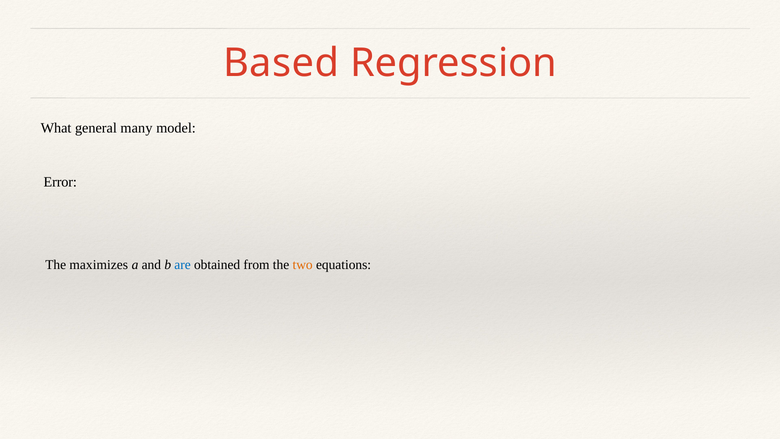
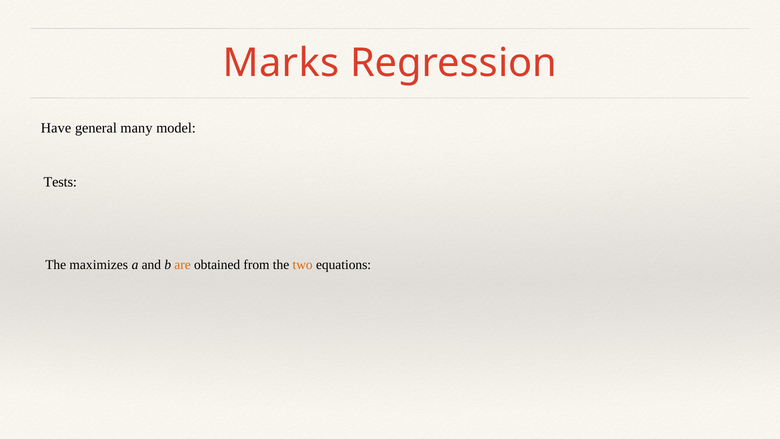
Based: Based -> Marks
What: What -> Have
Error: Error -> Tests
are colour: blue -> orange
